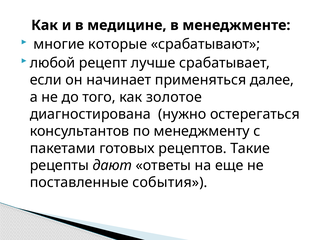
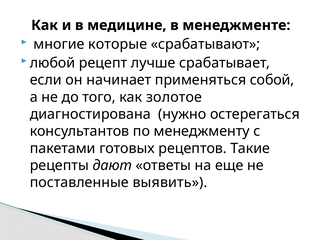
далее: далее -> собой
события: события -> выявить
